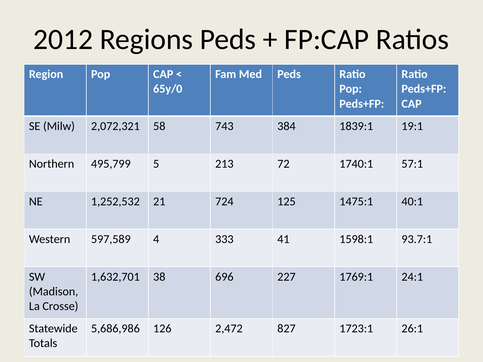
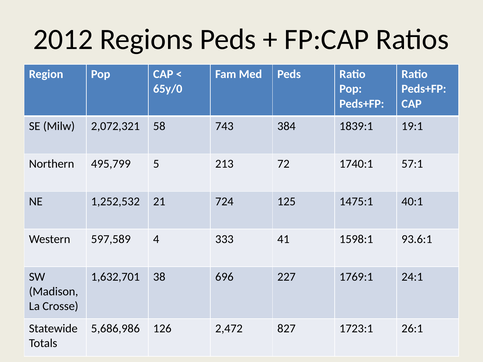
93.7:1: 93.7:1 -> 93.6:1
